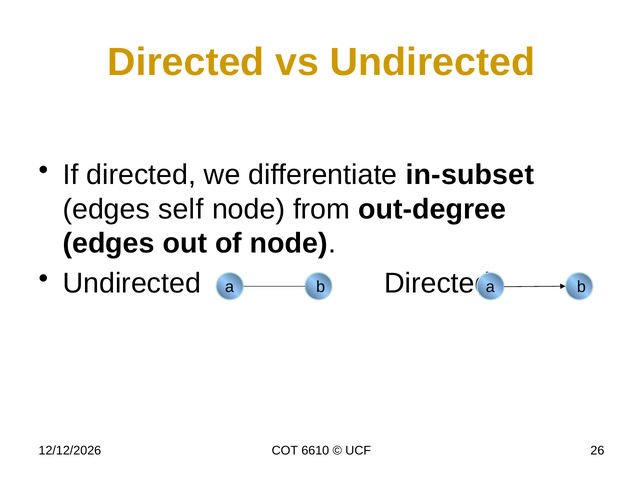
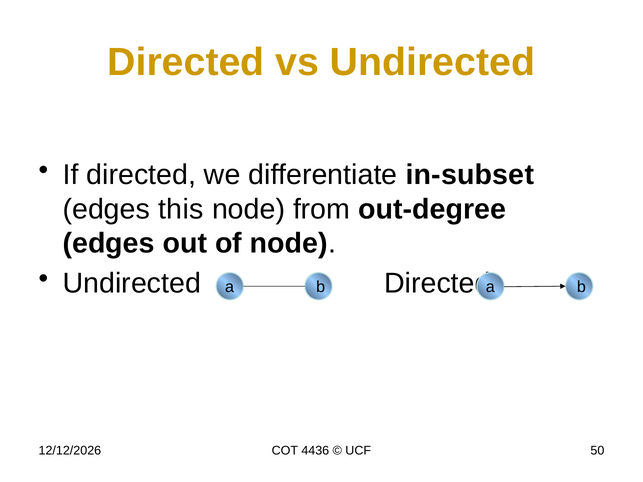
self: self -> this
6610: 6610 -> 4436
26: 26 -> 50
